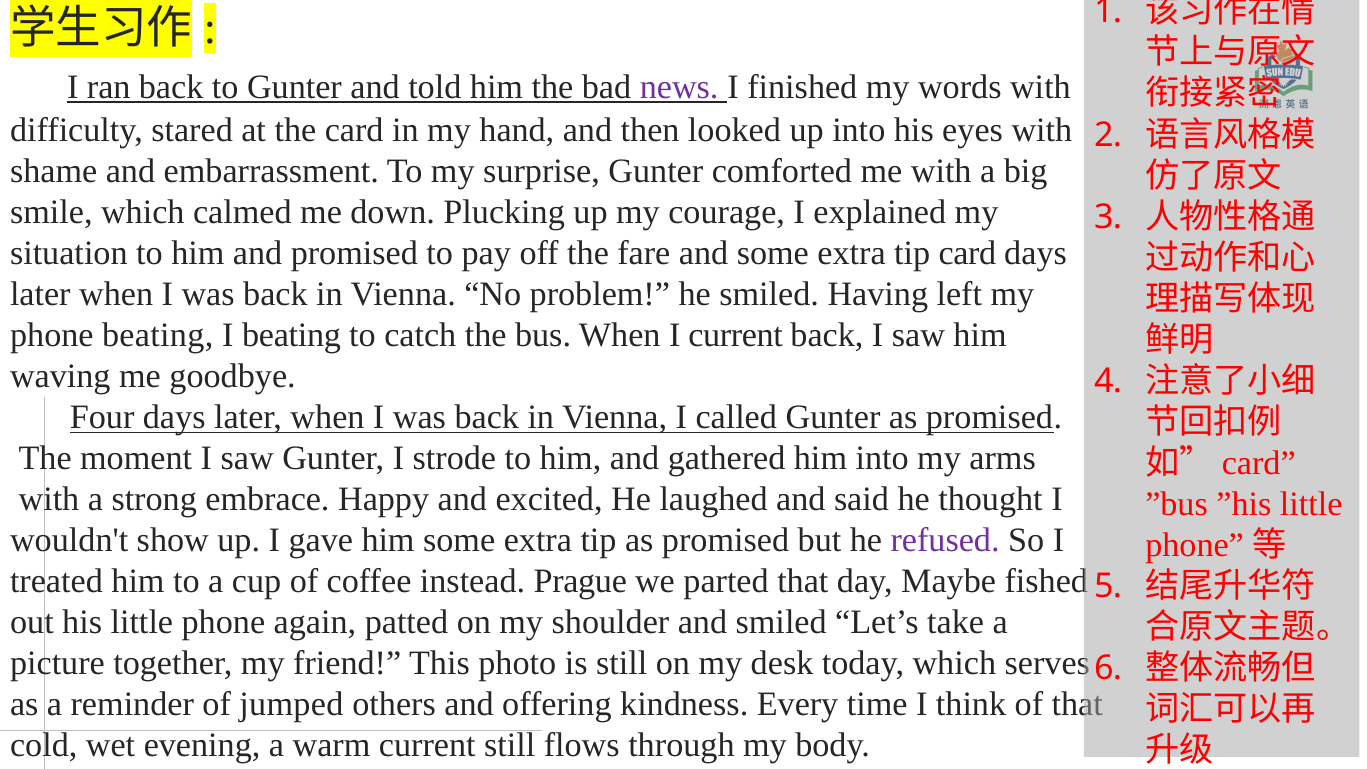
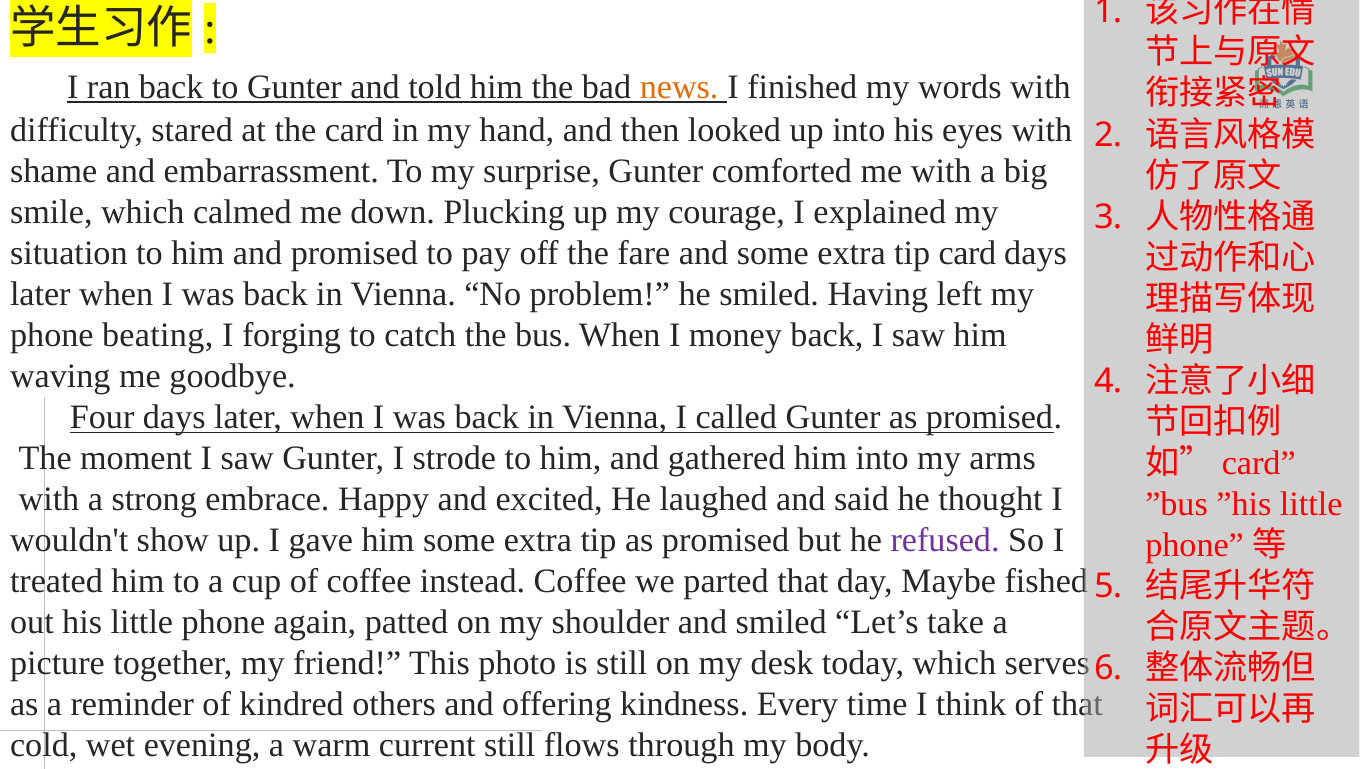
news colour: purple -> orange
I beating: beating -> forging
I current: current -> money
instead Prague: Prague -> Coffee
jumped: jumped -> kindred
